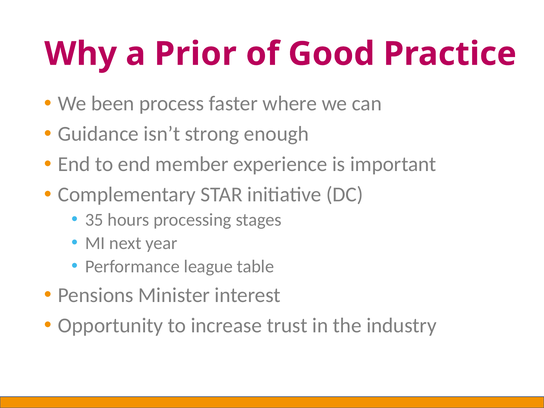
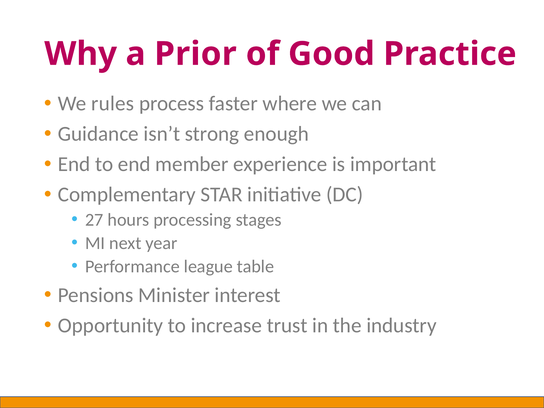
been: been -> rules
35: 35 -> 27
